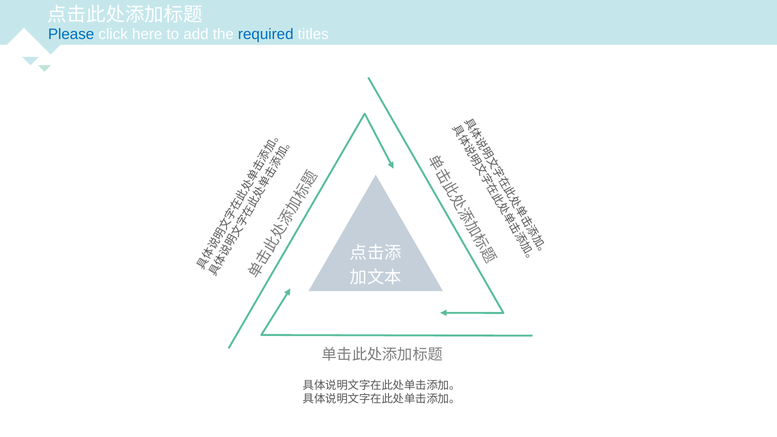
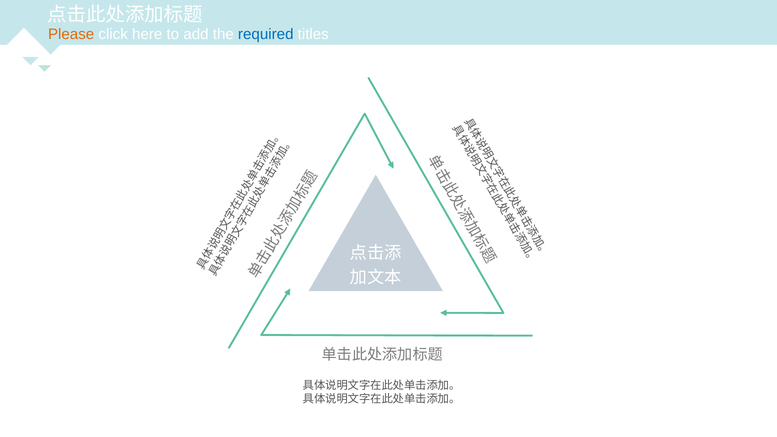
Please colour: blue -> orange
